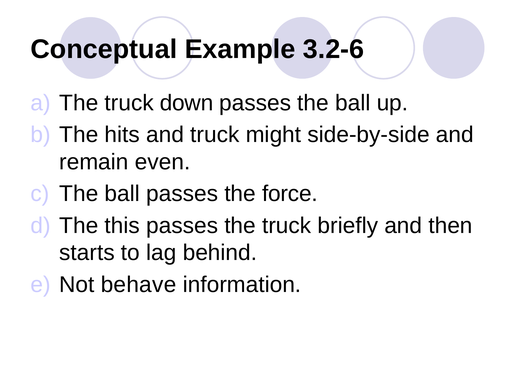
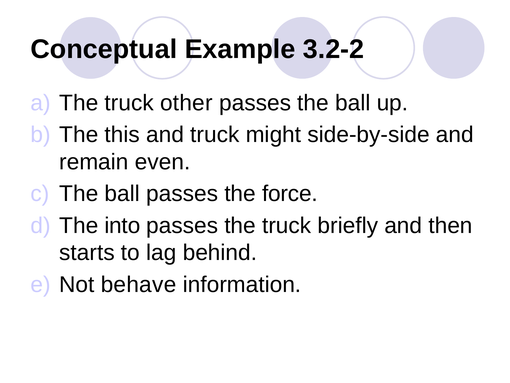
3.2-6: 3.2-6 -> 3.2-2
down: down -> other
hits: hits -> this
this: this -> into
